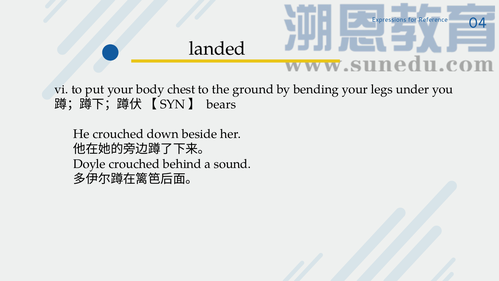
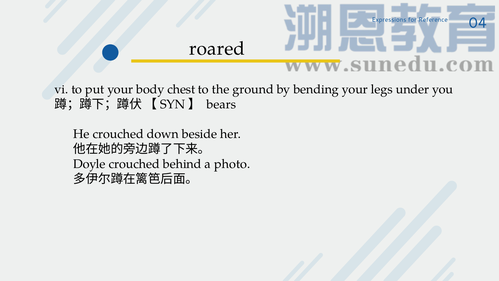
landed: landed -> roared
sound: sound -> photo
